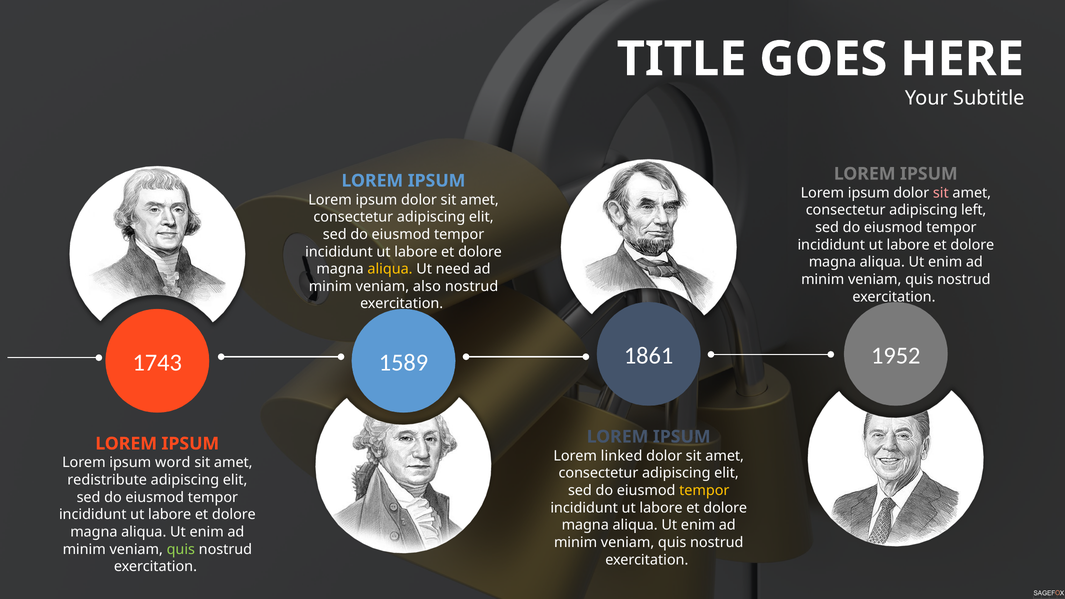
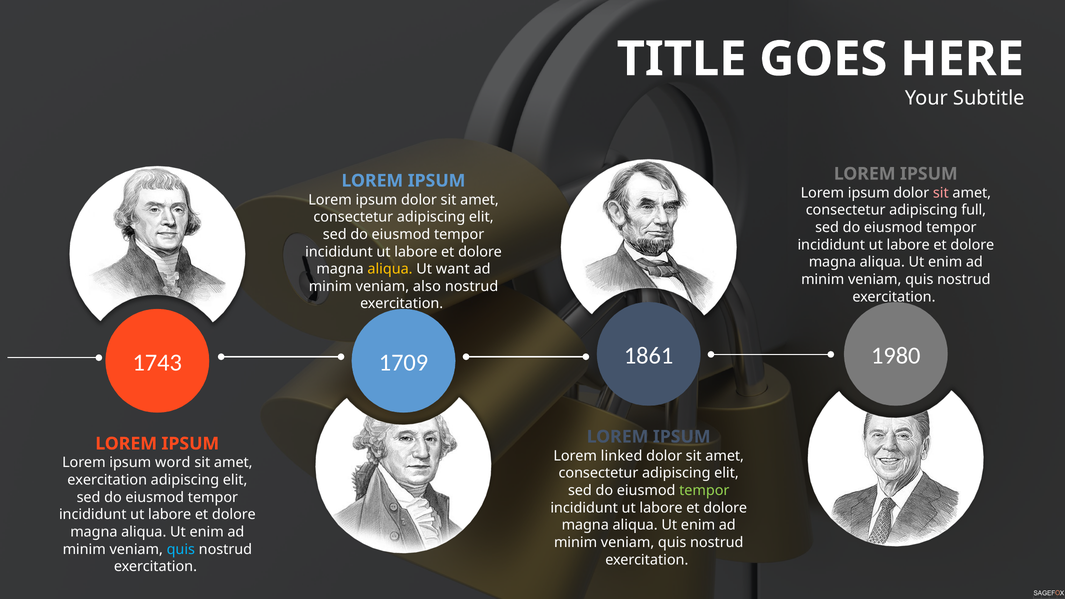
left: left -> full
need: need -> want
1952: 1952 -> 1980
1589: 1589 -> 1709
redistribute at (107, 480): redistribute -> exercitation
tempor at (704, 490) colour: yellow -> light green
quis at (181, 549) colour: light green -> light blue
